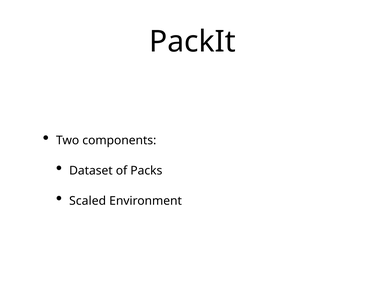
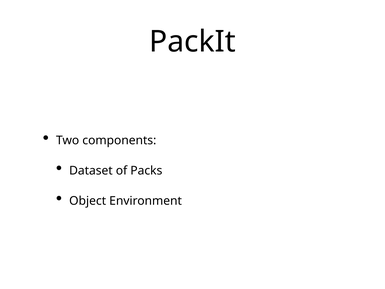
Scaled: Scaled -> Object
